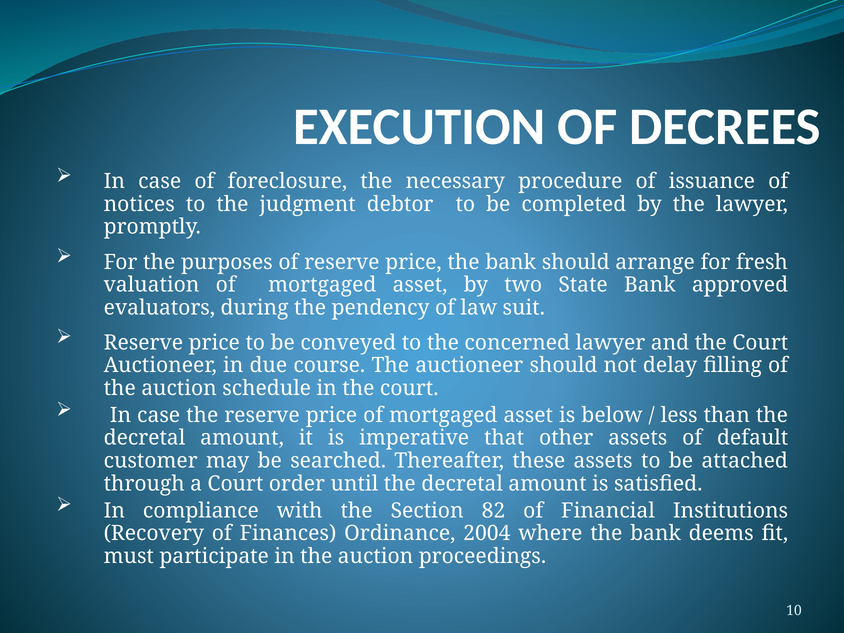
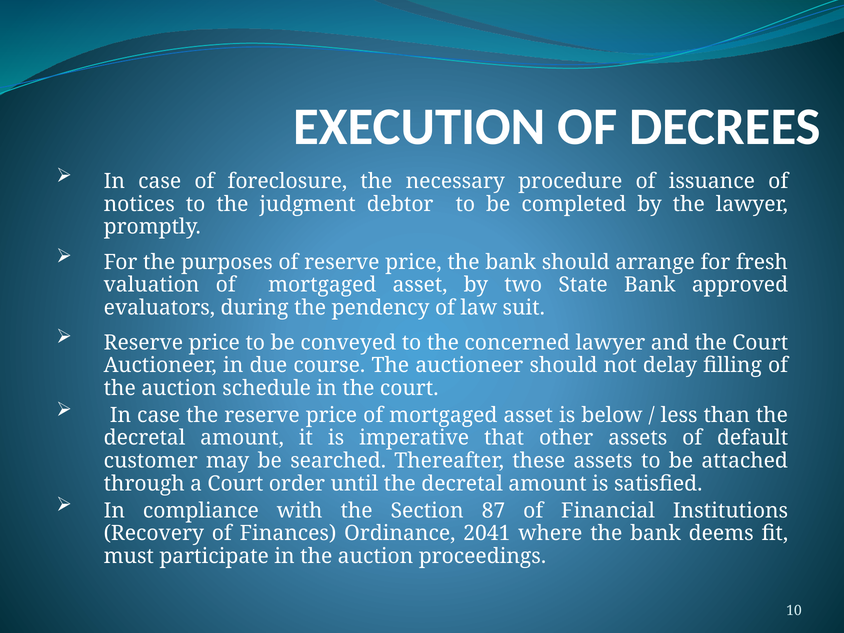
82: 82 -> 87
2004: 2004 -> 2041
